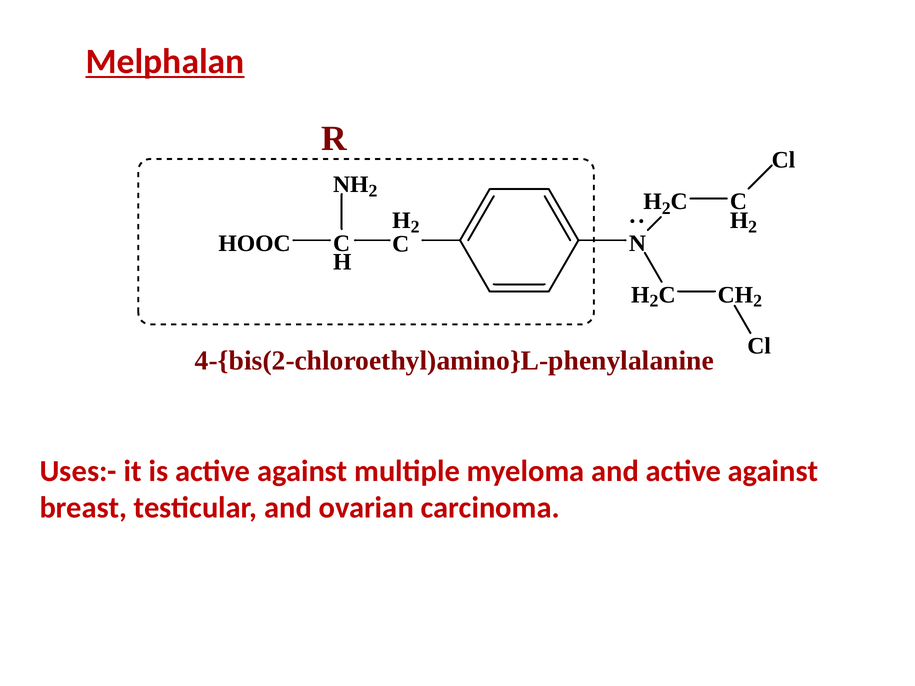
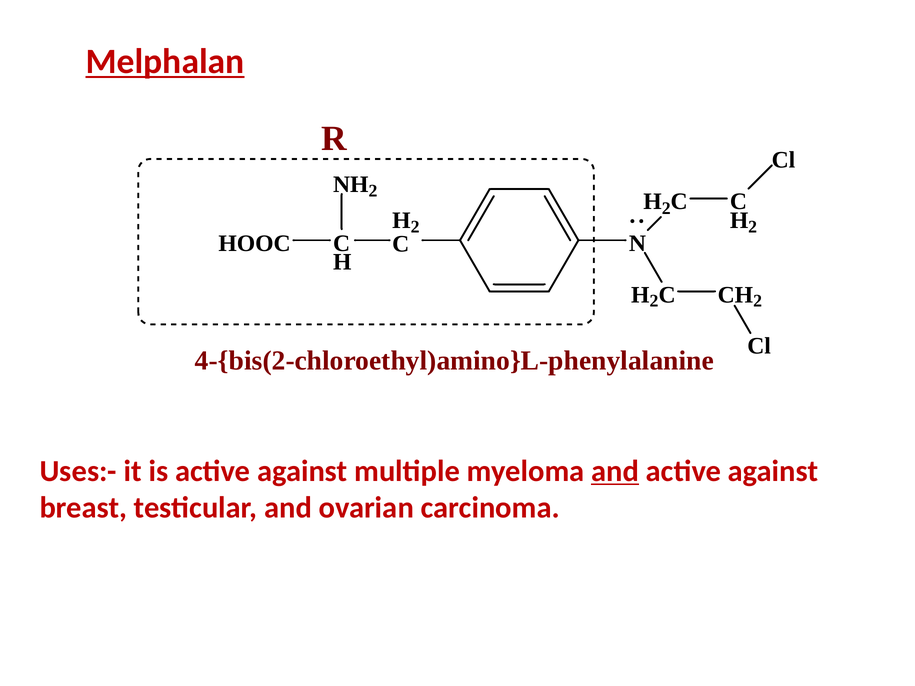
and at (615, 471) underline: none -> present
